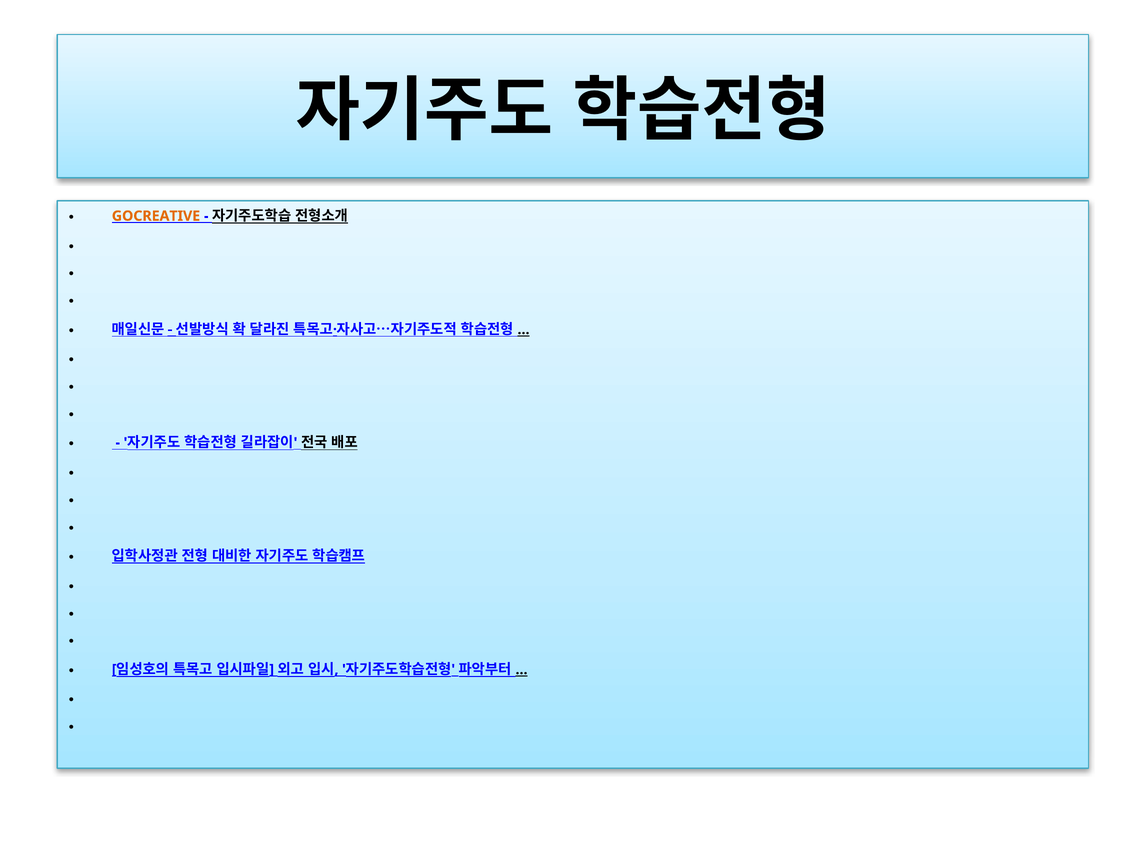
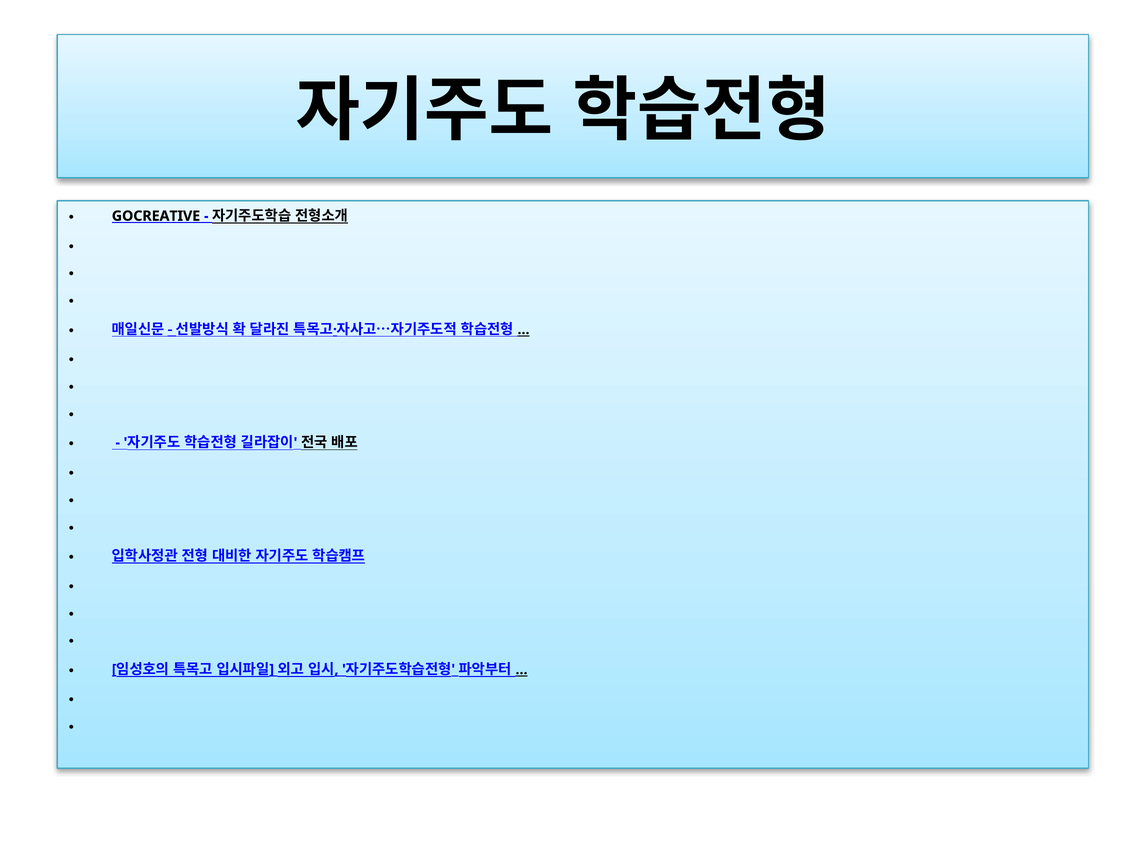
GOCREATIVE colour: orange -> black
